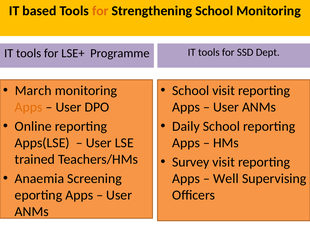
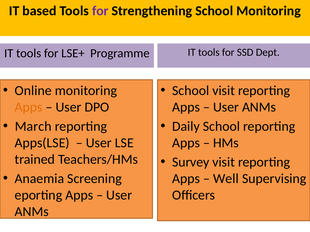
for at (100, 11) colour: orange -> purple
March: March -> Online
Online: Online -> March
